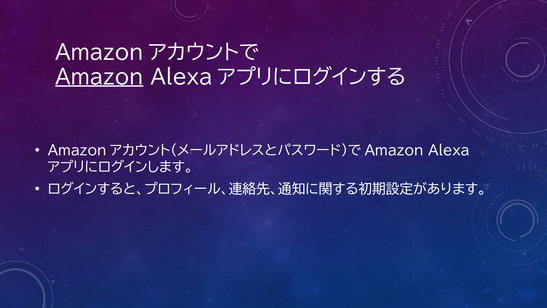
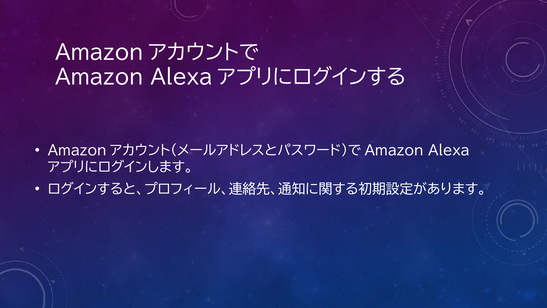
Amazon underline: present -> none
